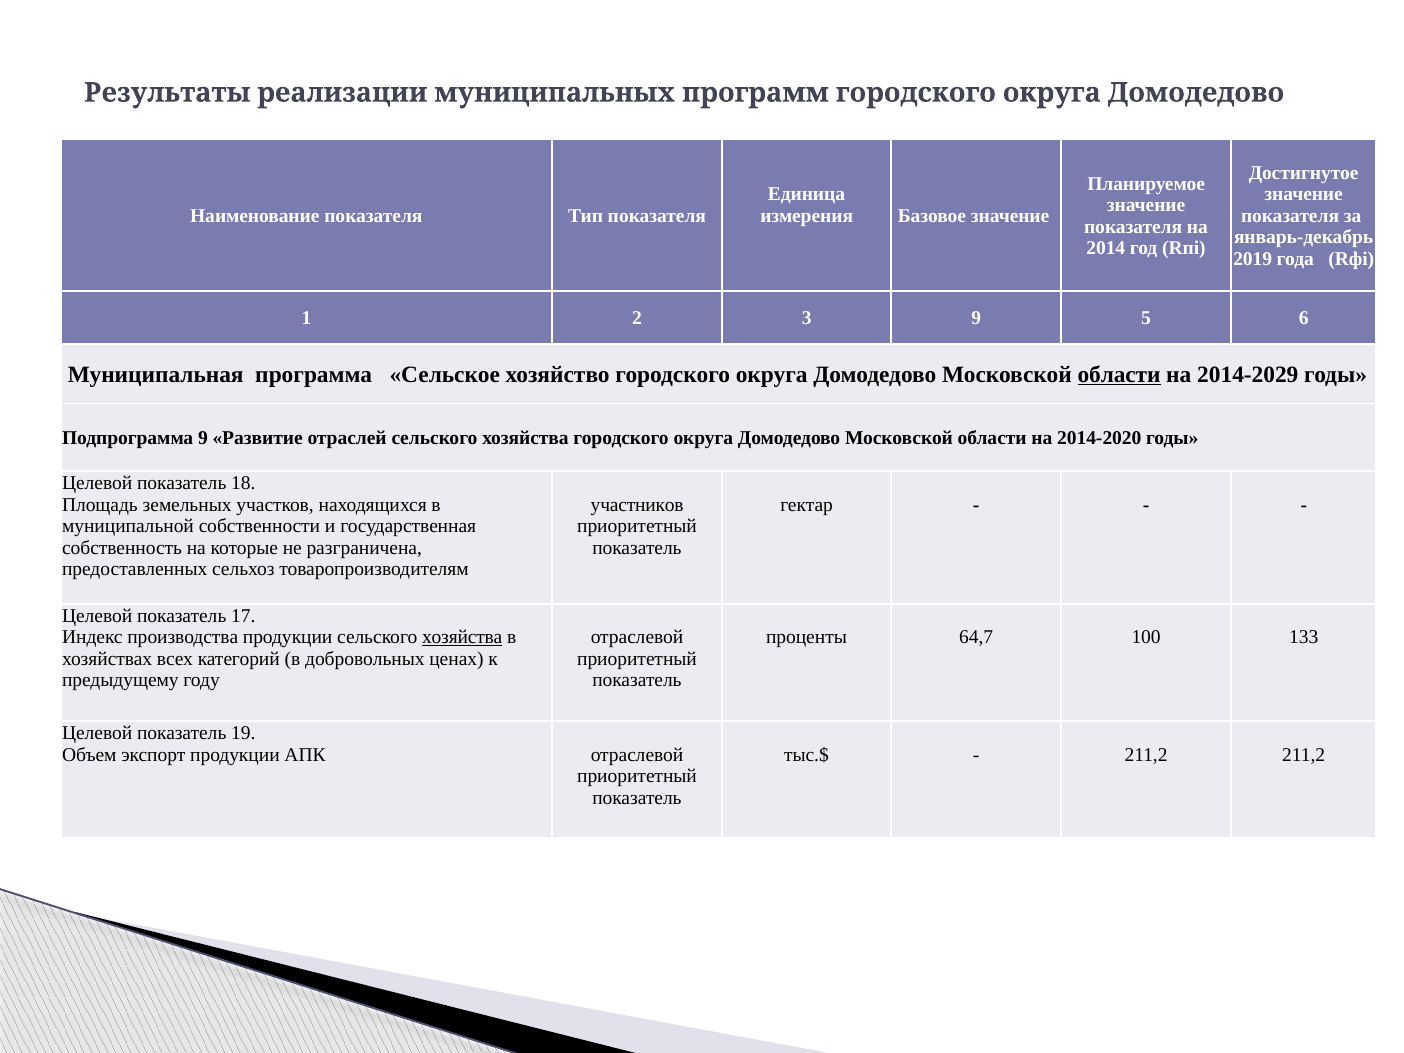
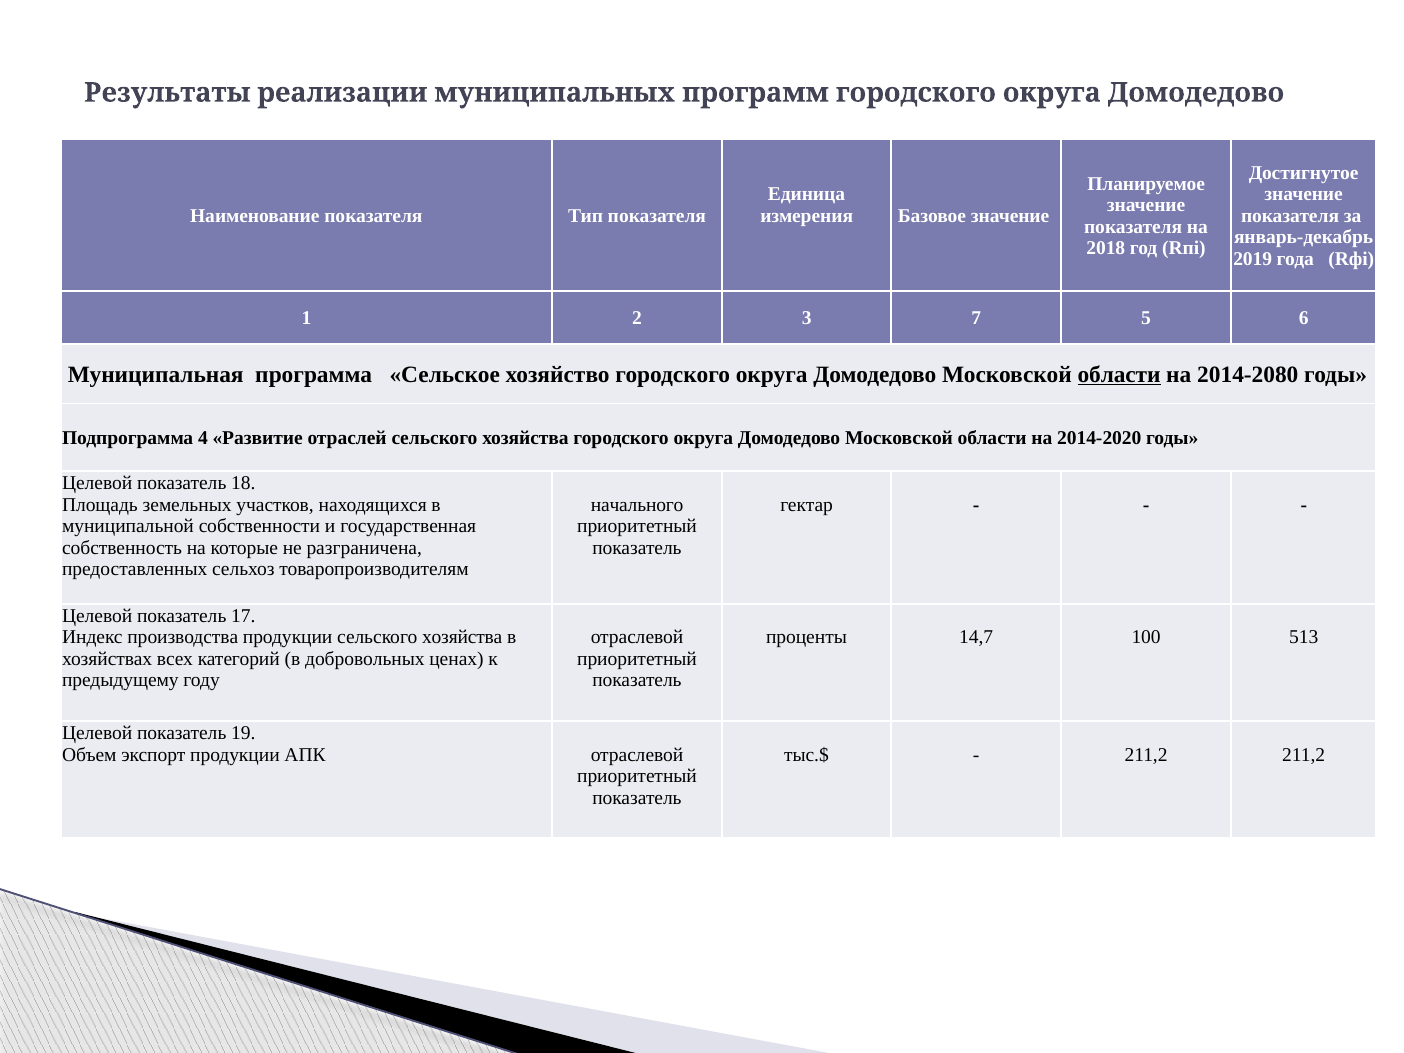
2014: 2014 -> 2018
3 9: 9 -> 7
2014-2029: 2014-2029 -> 2014-2080
Подпрограмма 9: 9 -> 4
участников: участников -> начального
хозяйства at (462, 638) underline: present -> none
64,7: 64,7 -> 14,7
133: 133 -> 513
